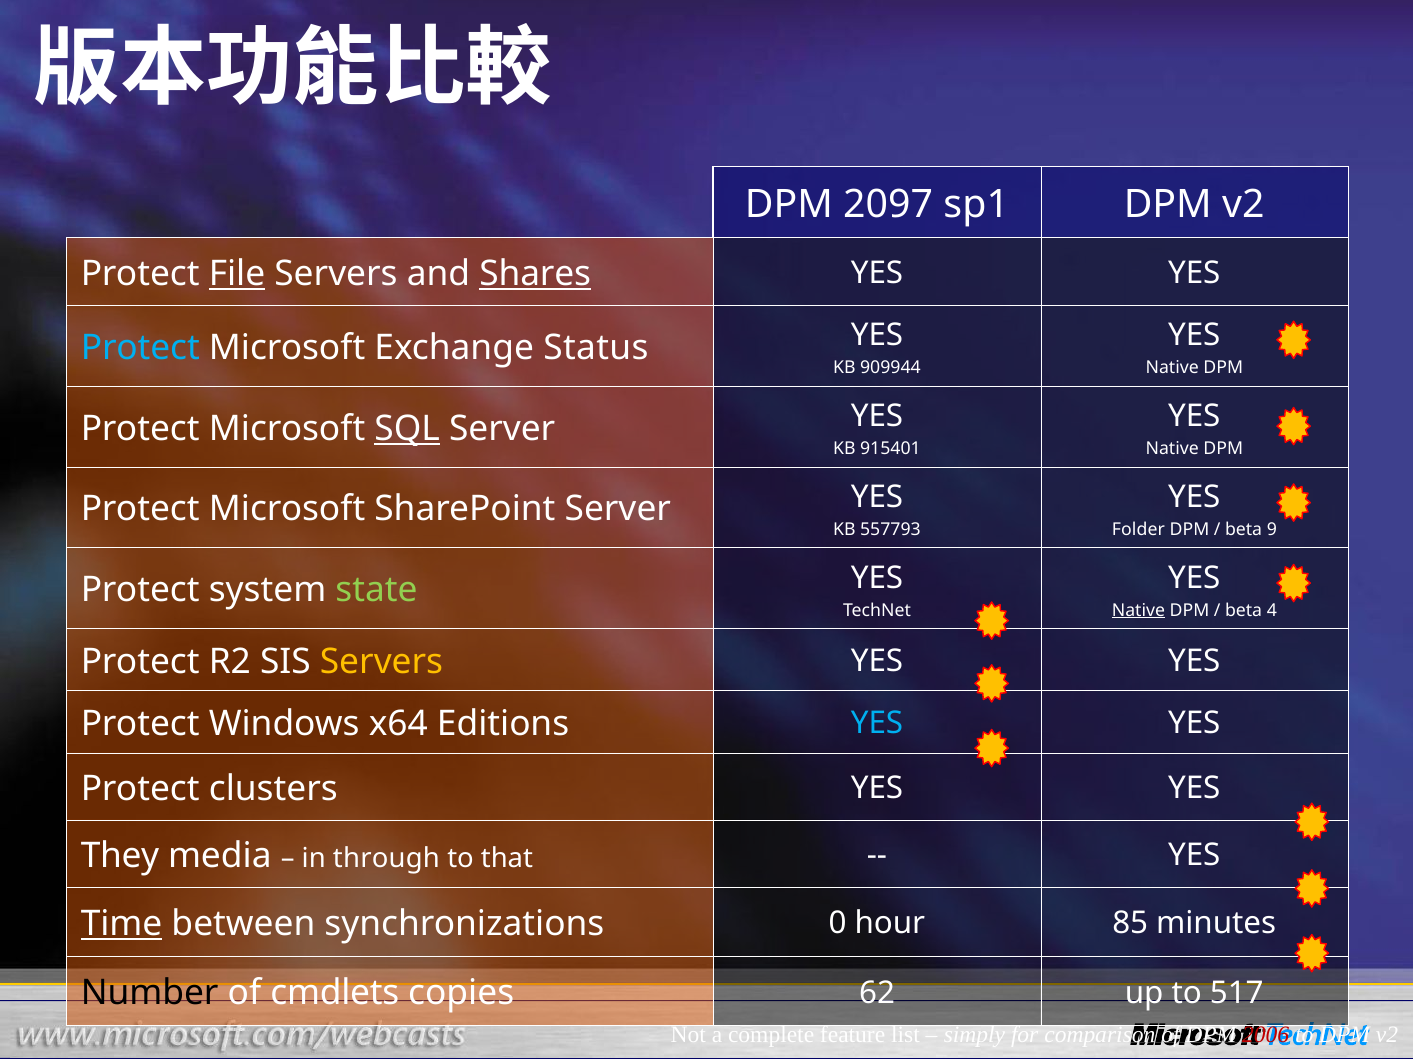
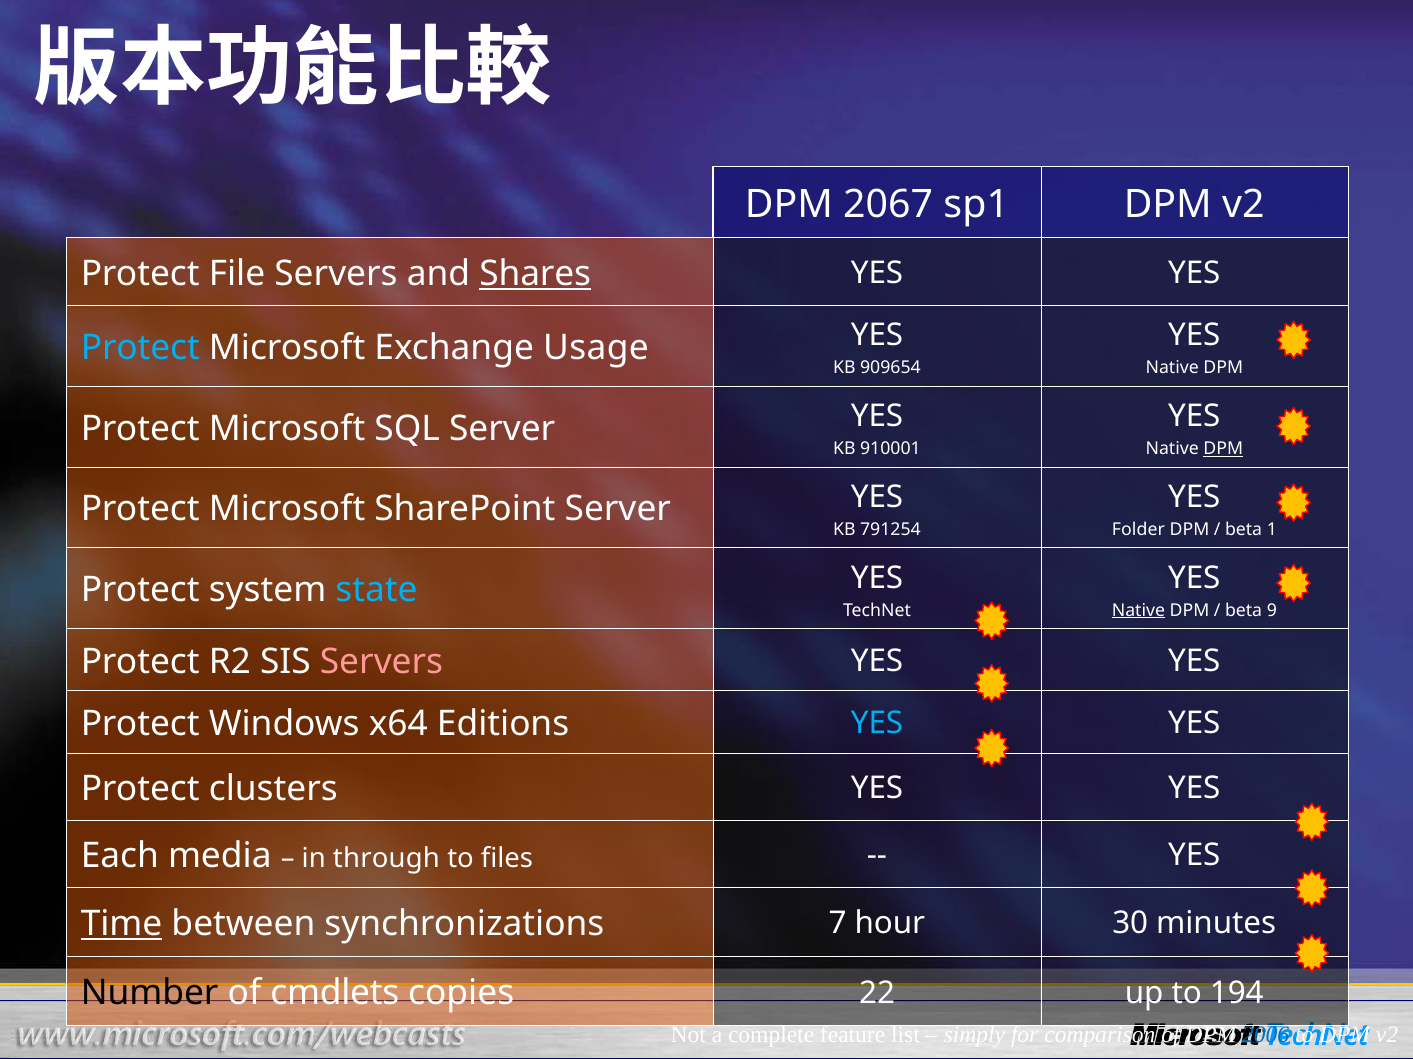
2097: 2097 -> 2067
File underline: present -> none
Status: Status -> Usage
909944: 909944 -> 909654
SQL underline: present -> none
915401: 915401 -> 910001
DPM at (1223, 449) underline: none -> present
557793: 557793 -> 791254
9: 9 -> 1
state colour: light green -> light blue
4: 4 -> 9
Servers at (381, 662) colour: yellow -> pink
They: They -> Each
that: that -> files
0: 0 -> 7
85: 85 -> 30
62: 62 -> 22
517: 517 -> 194
2006 colour: red -> blue
